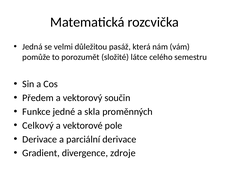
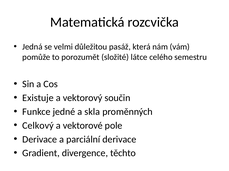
Předem: Předem -> Existuje
zdroje: zdroje -> těchto
